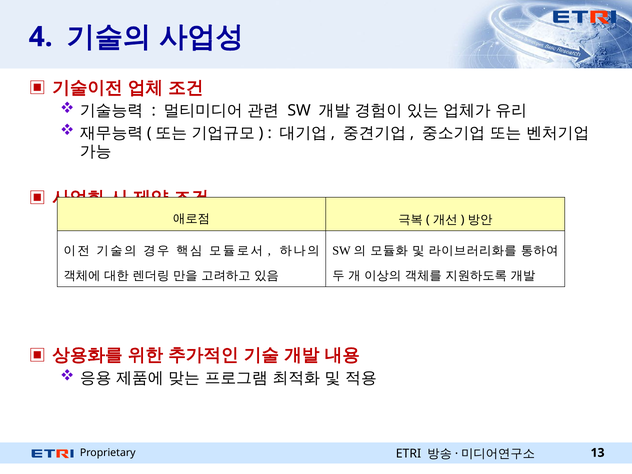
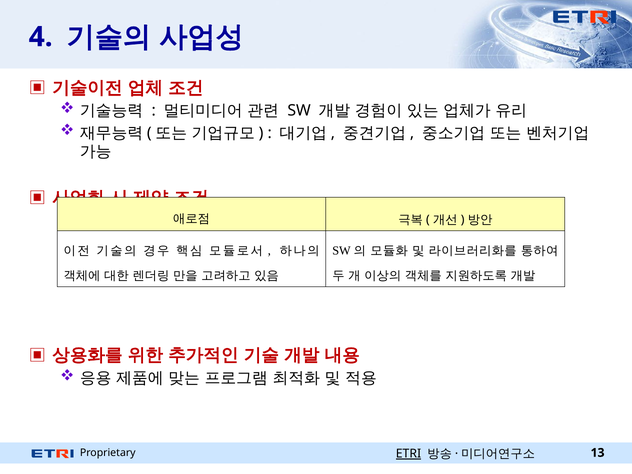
ETRI underline: none -> present
